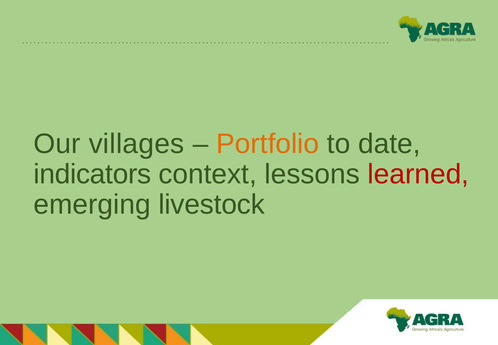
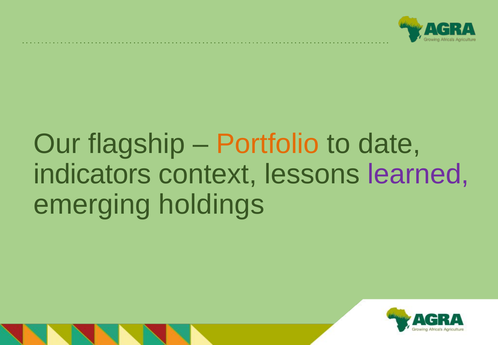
villages: villages -> flagship
learned colour: red -> purple
livestock: livestock -> holdings
